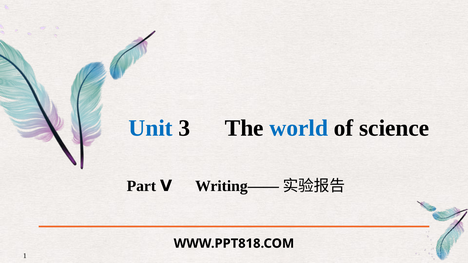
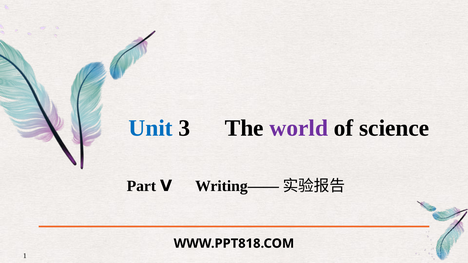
world colour: blue -> purple
